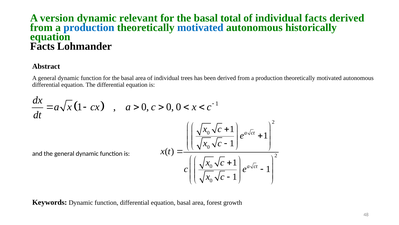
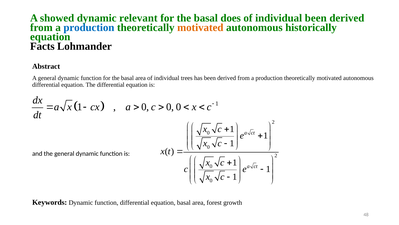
version: version -> showed
total: total -> does
individual facts: facts -> been
motivated at (200, 27) colour: blue -> orange
